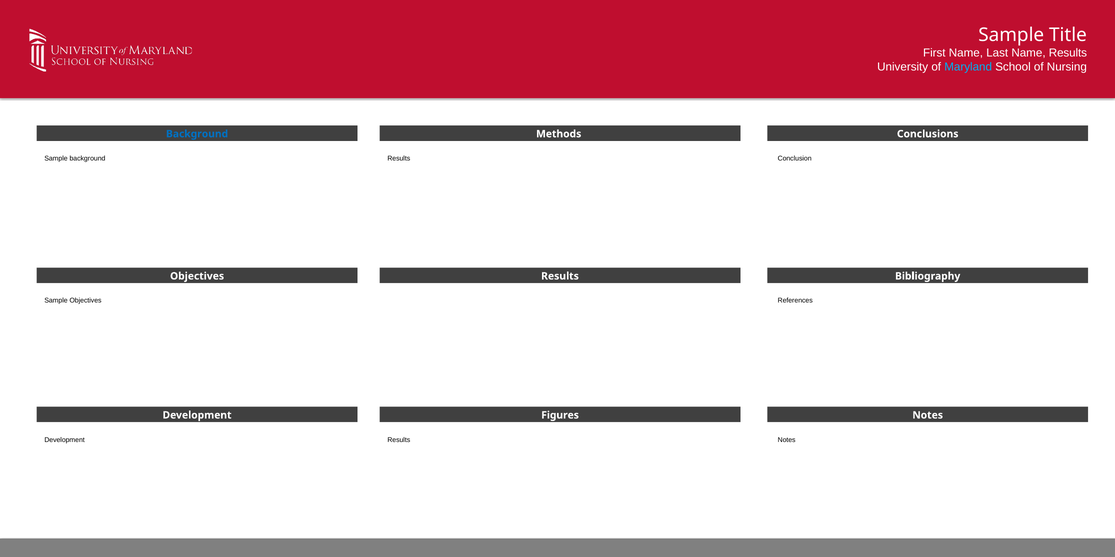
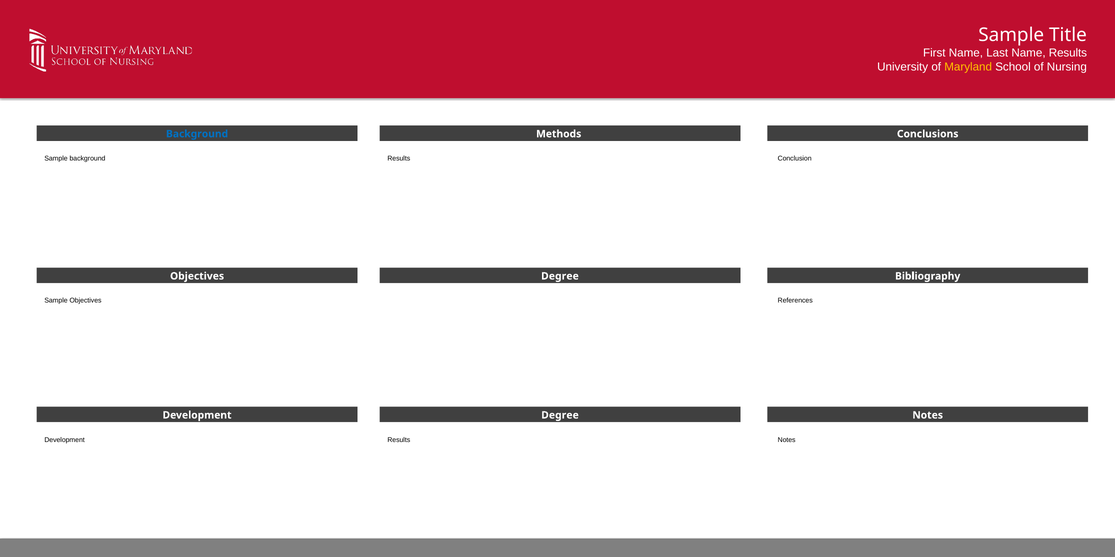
Maryland colour: light blue -> yellow
Objectives Results: Results -> Degree
Development Figures: Figures -> Degree
